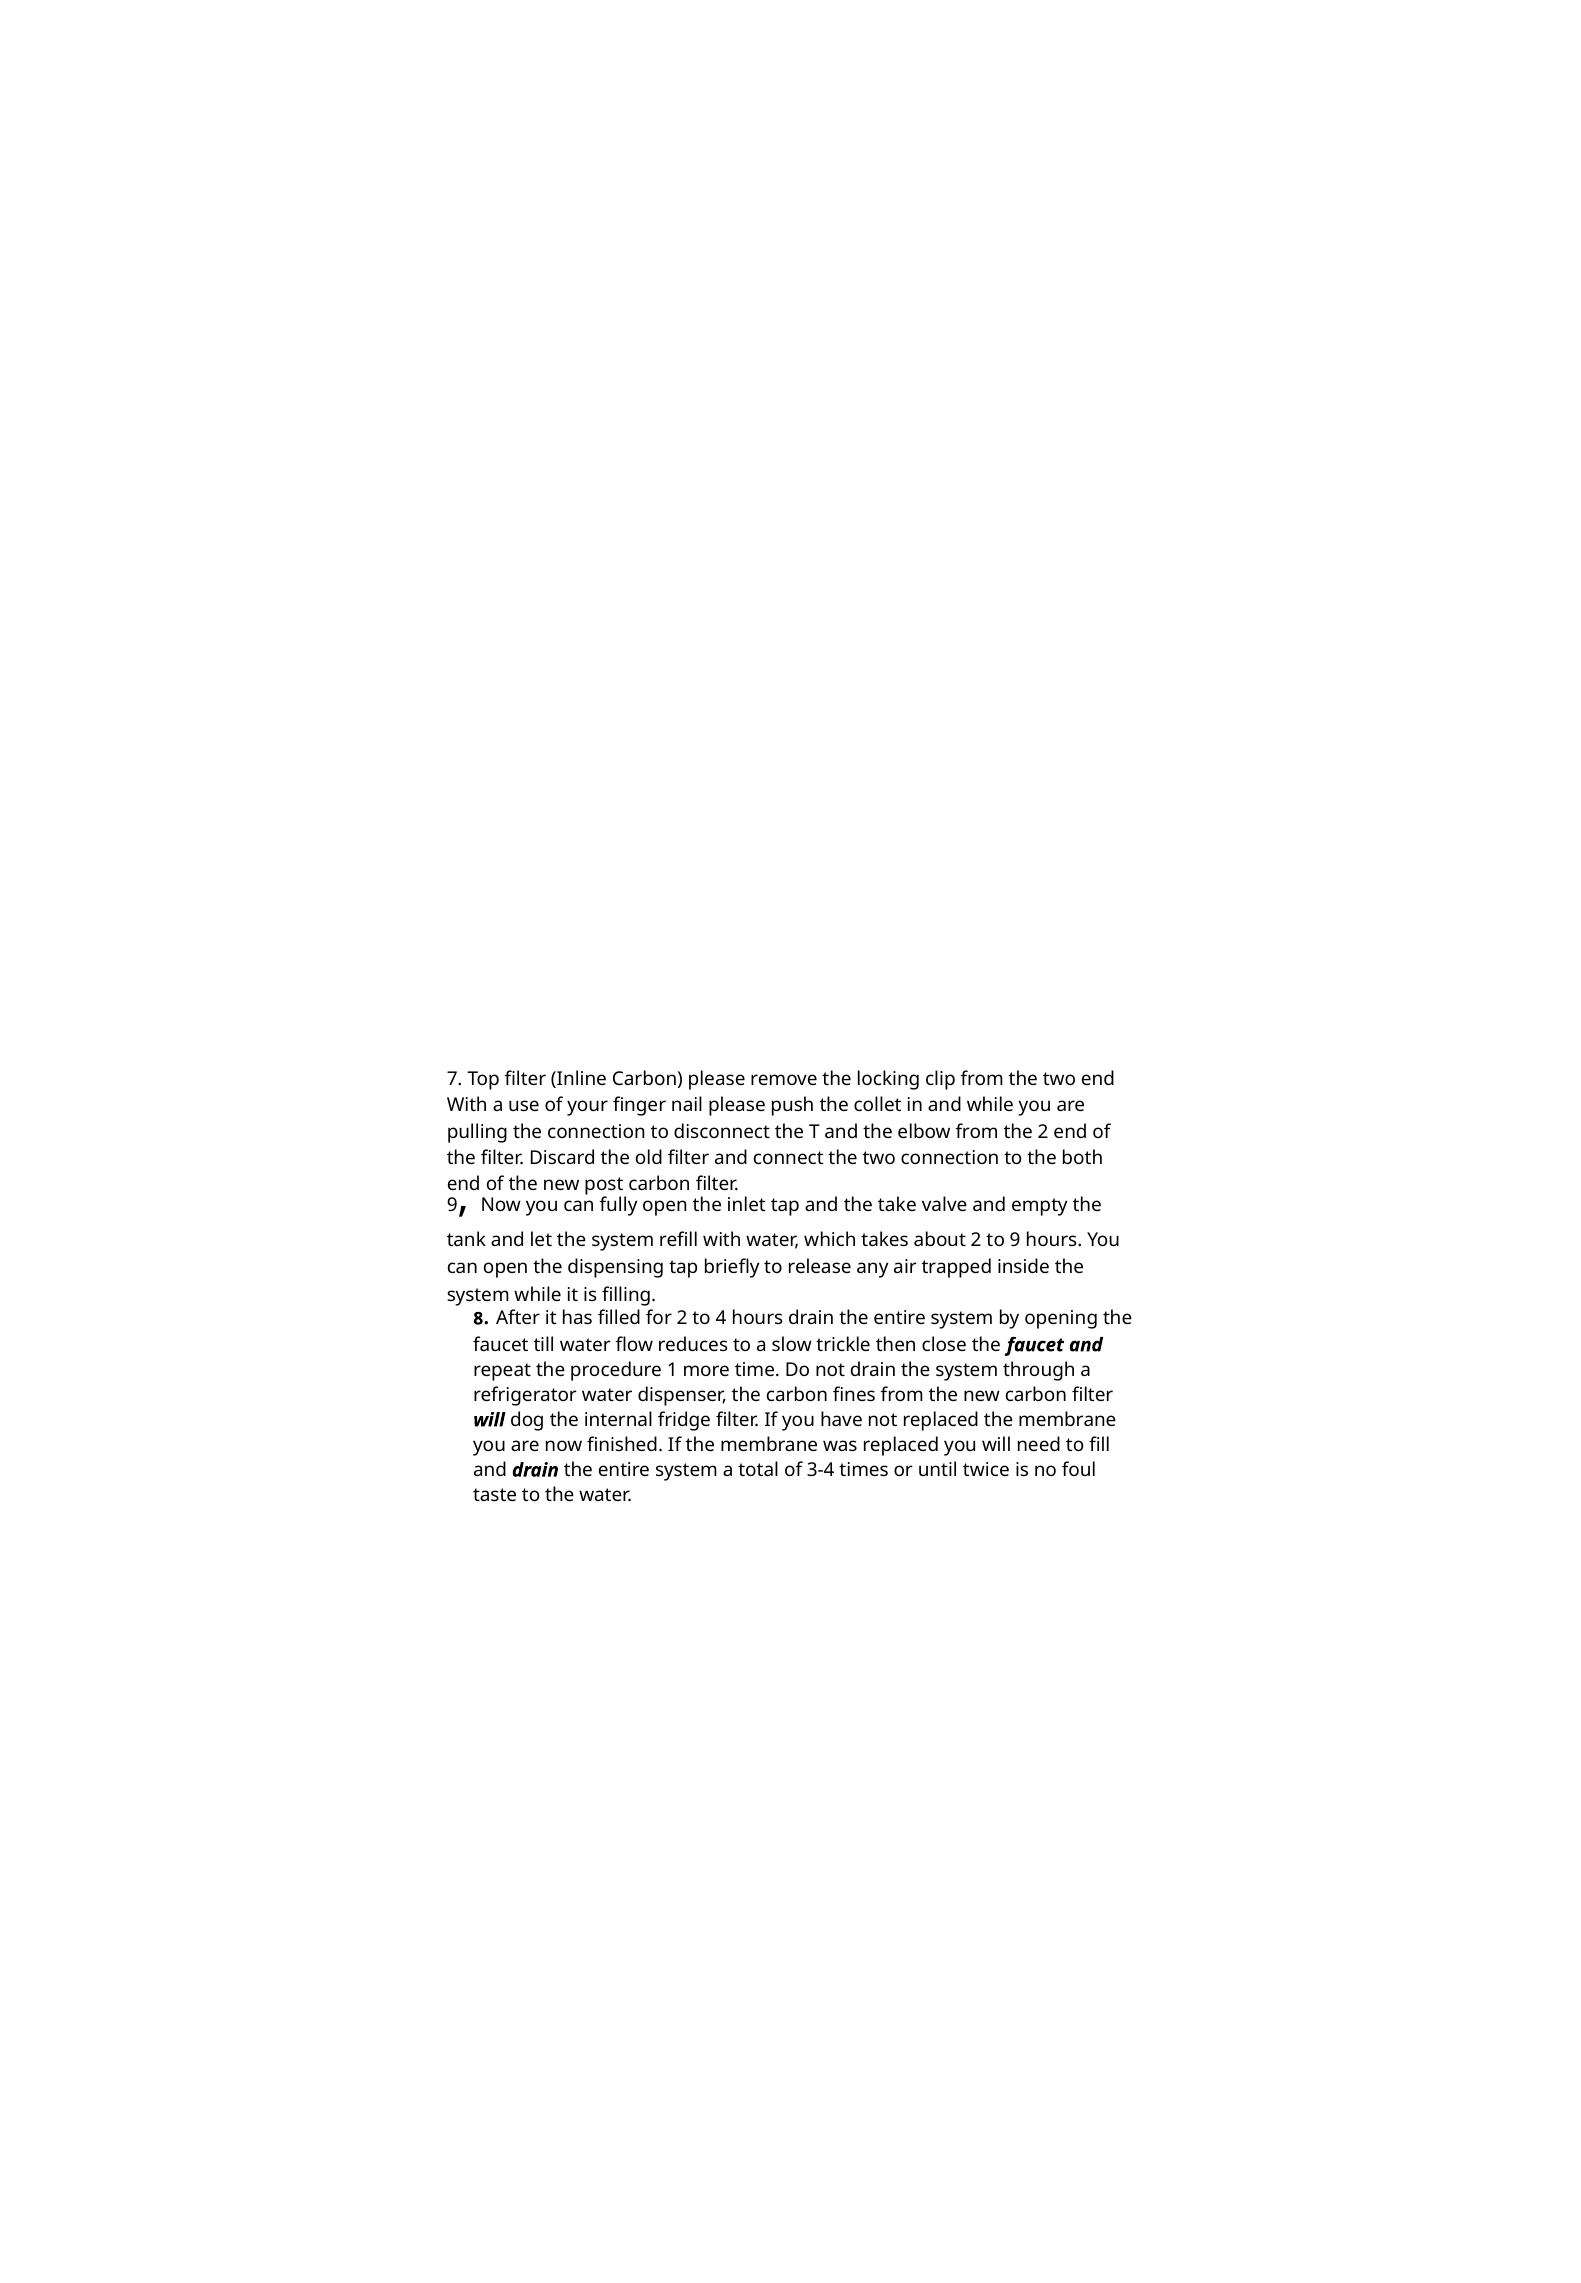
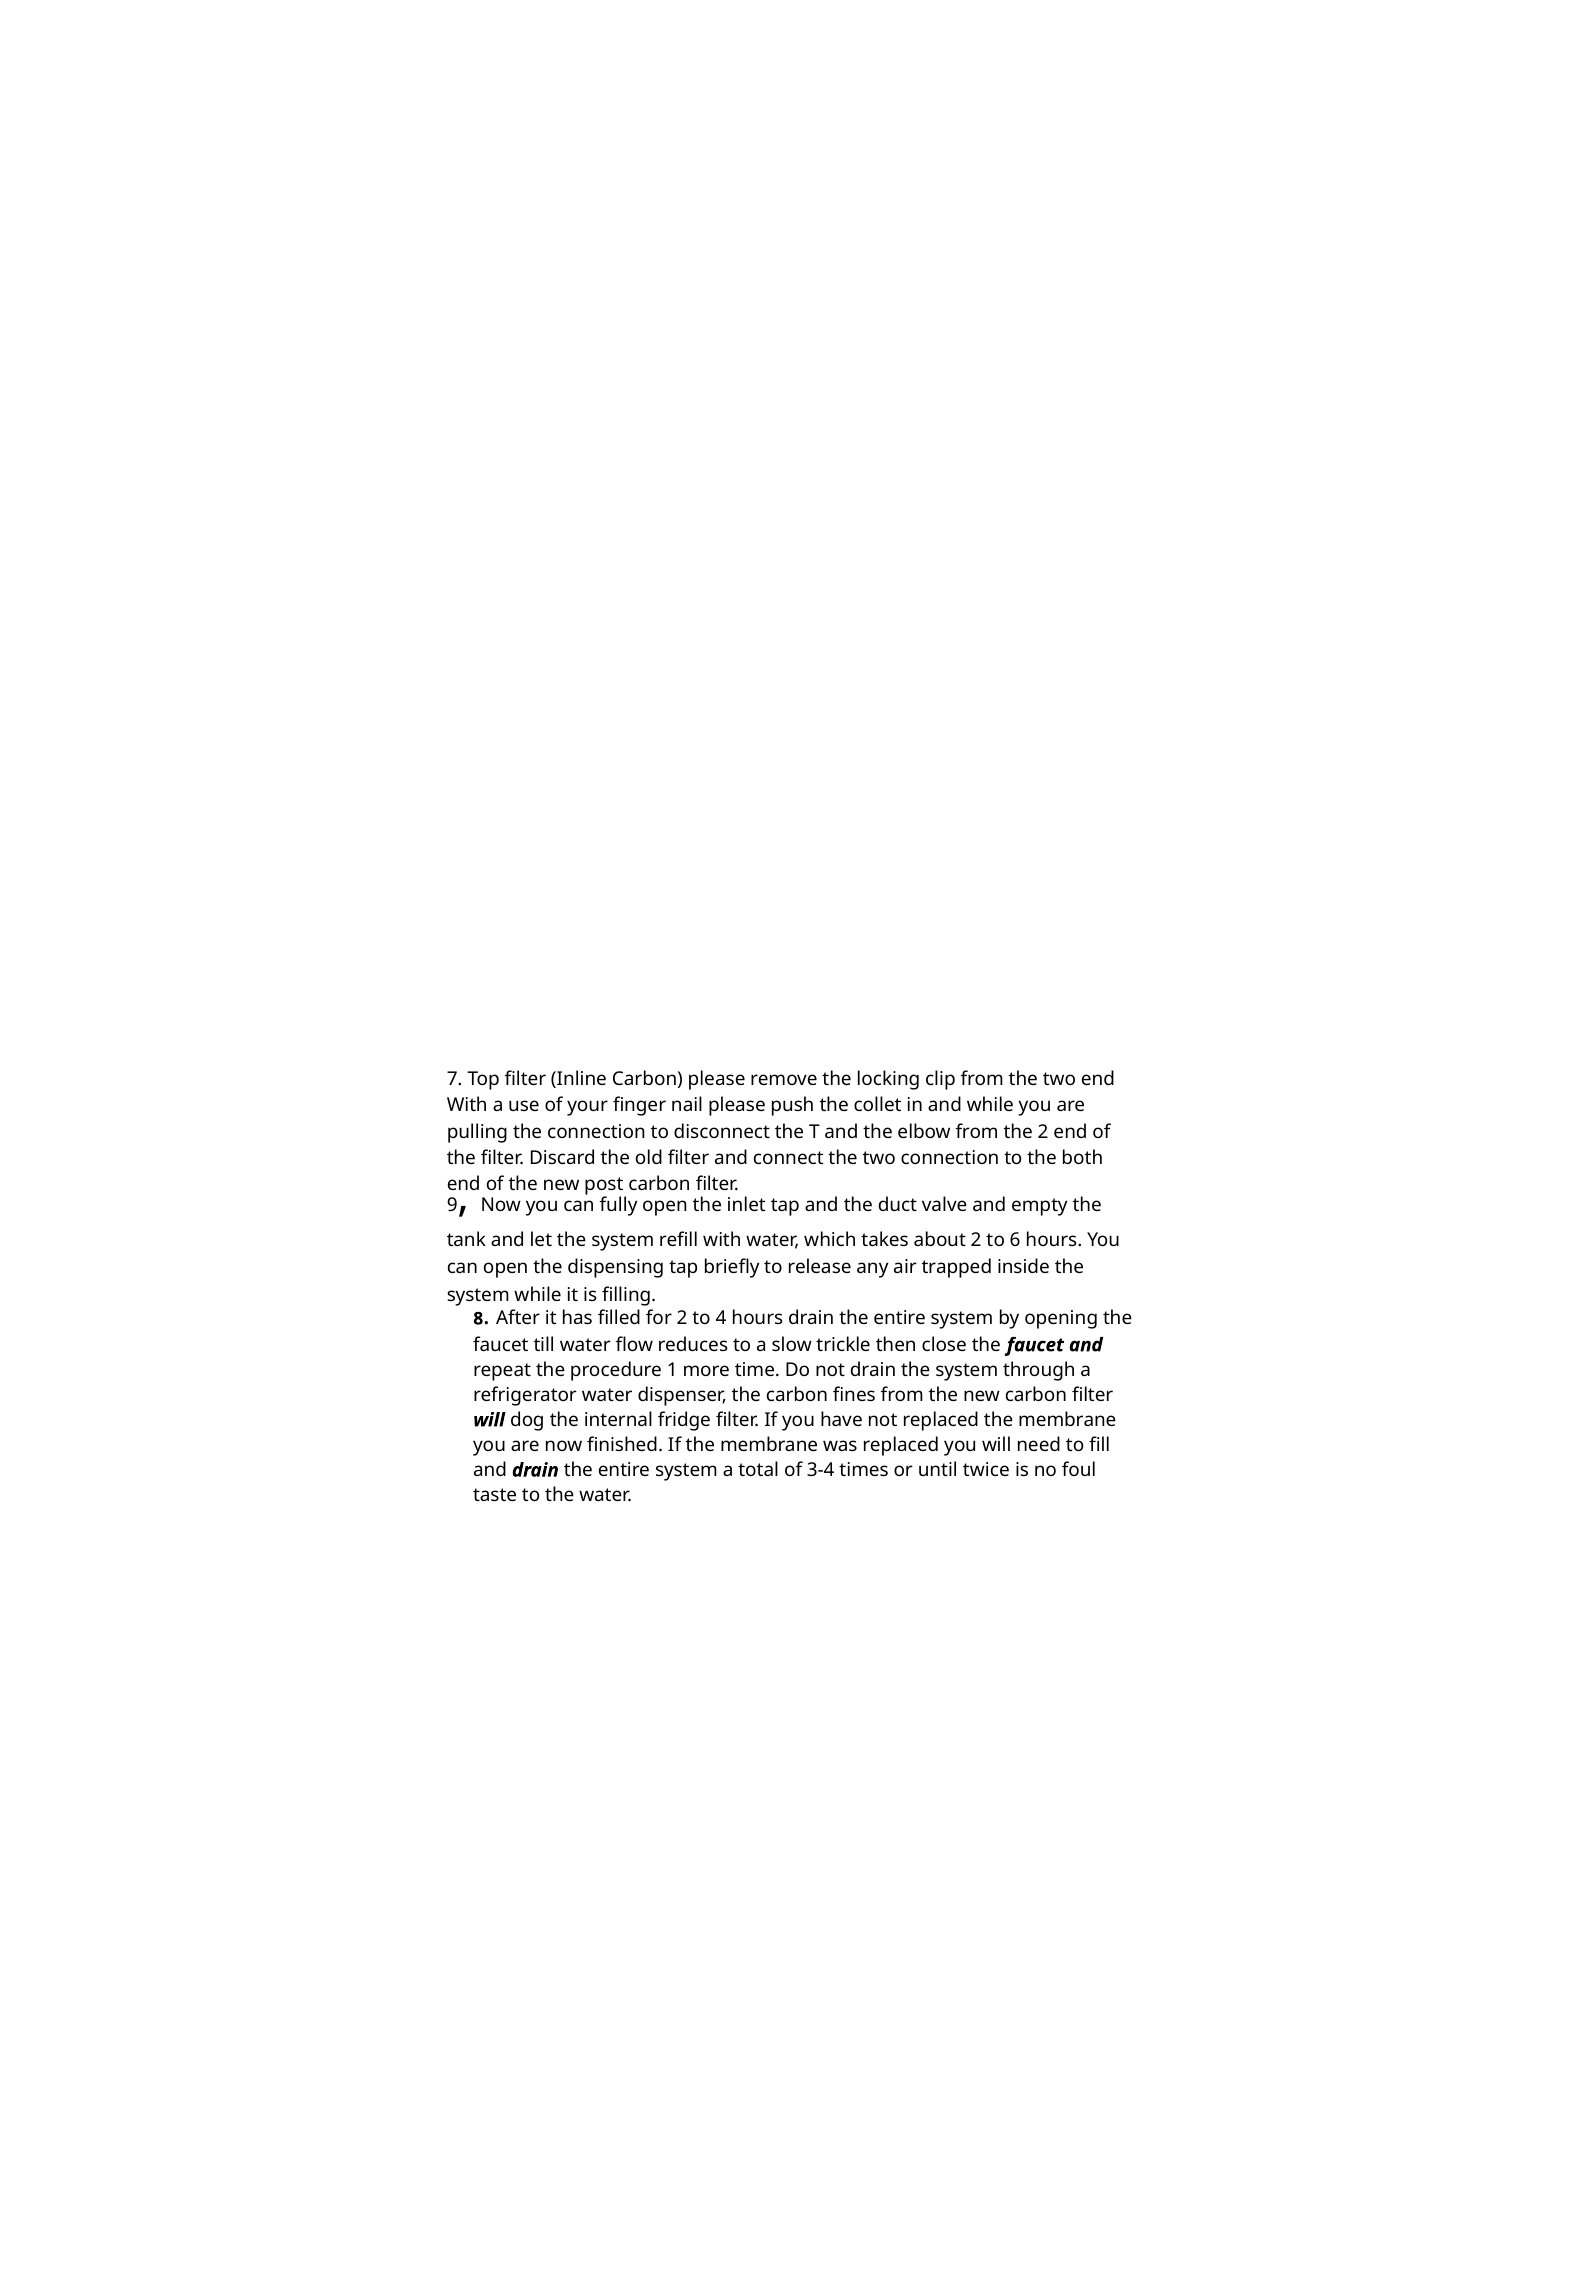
take: take -> duct
to 9: 9 -> 6
